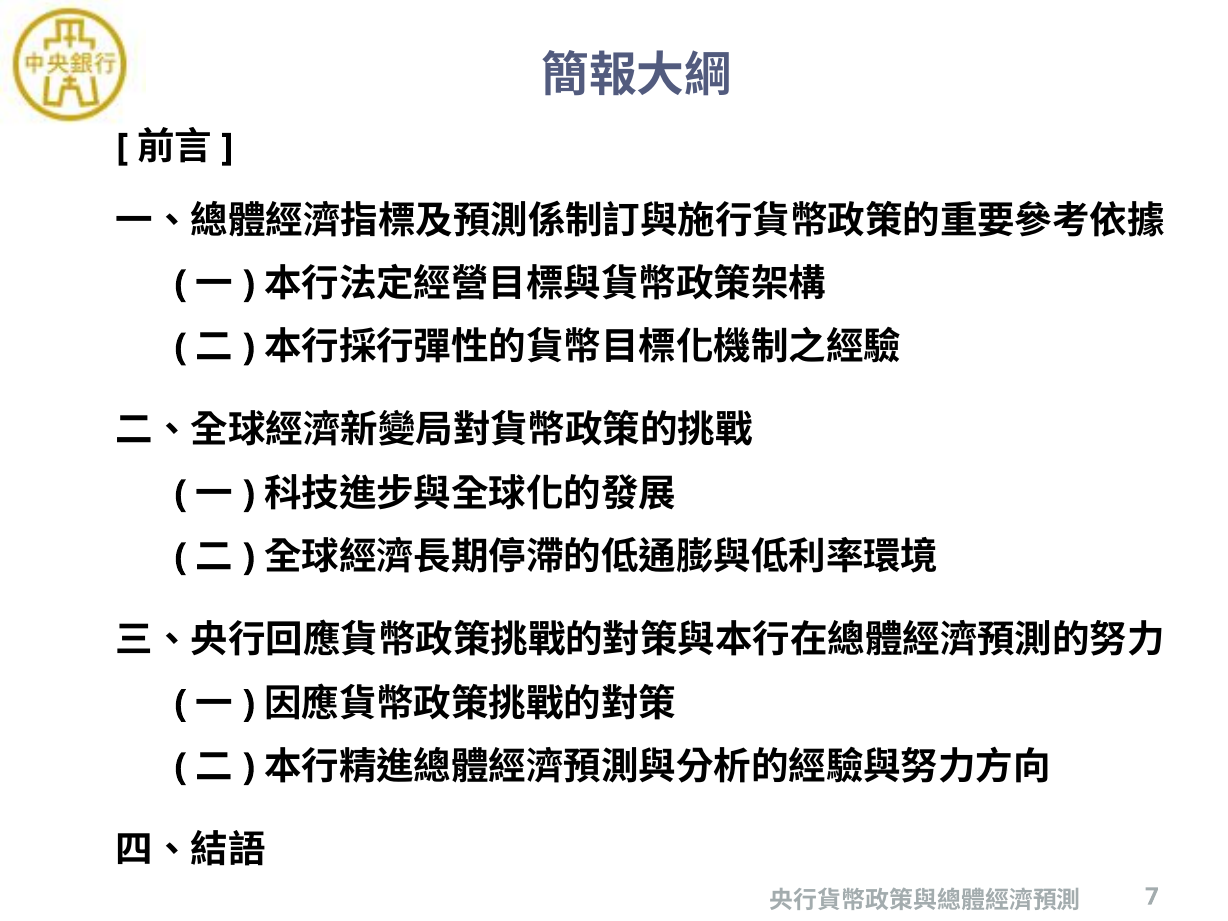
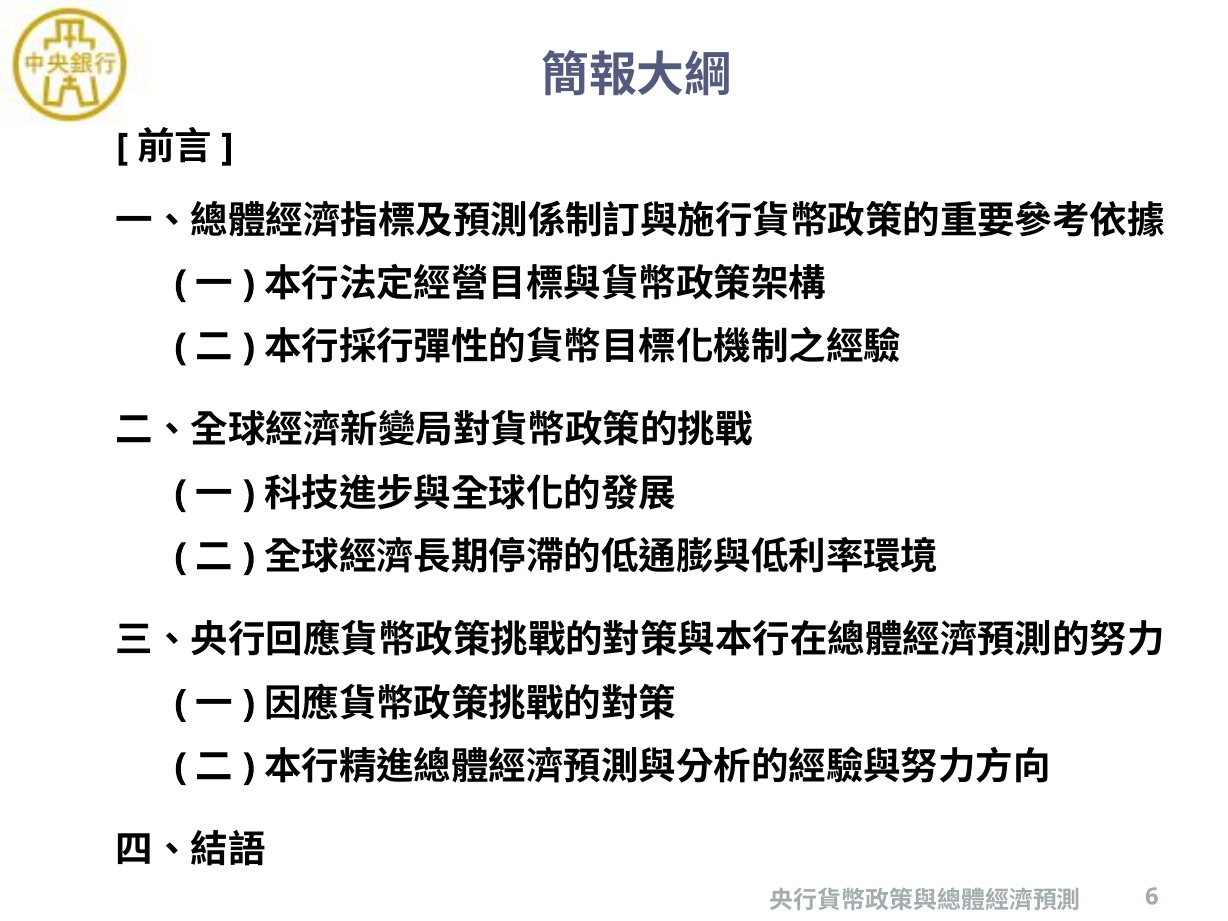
7: 7 -> 6
